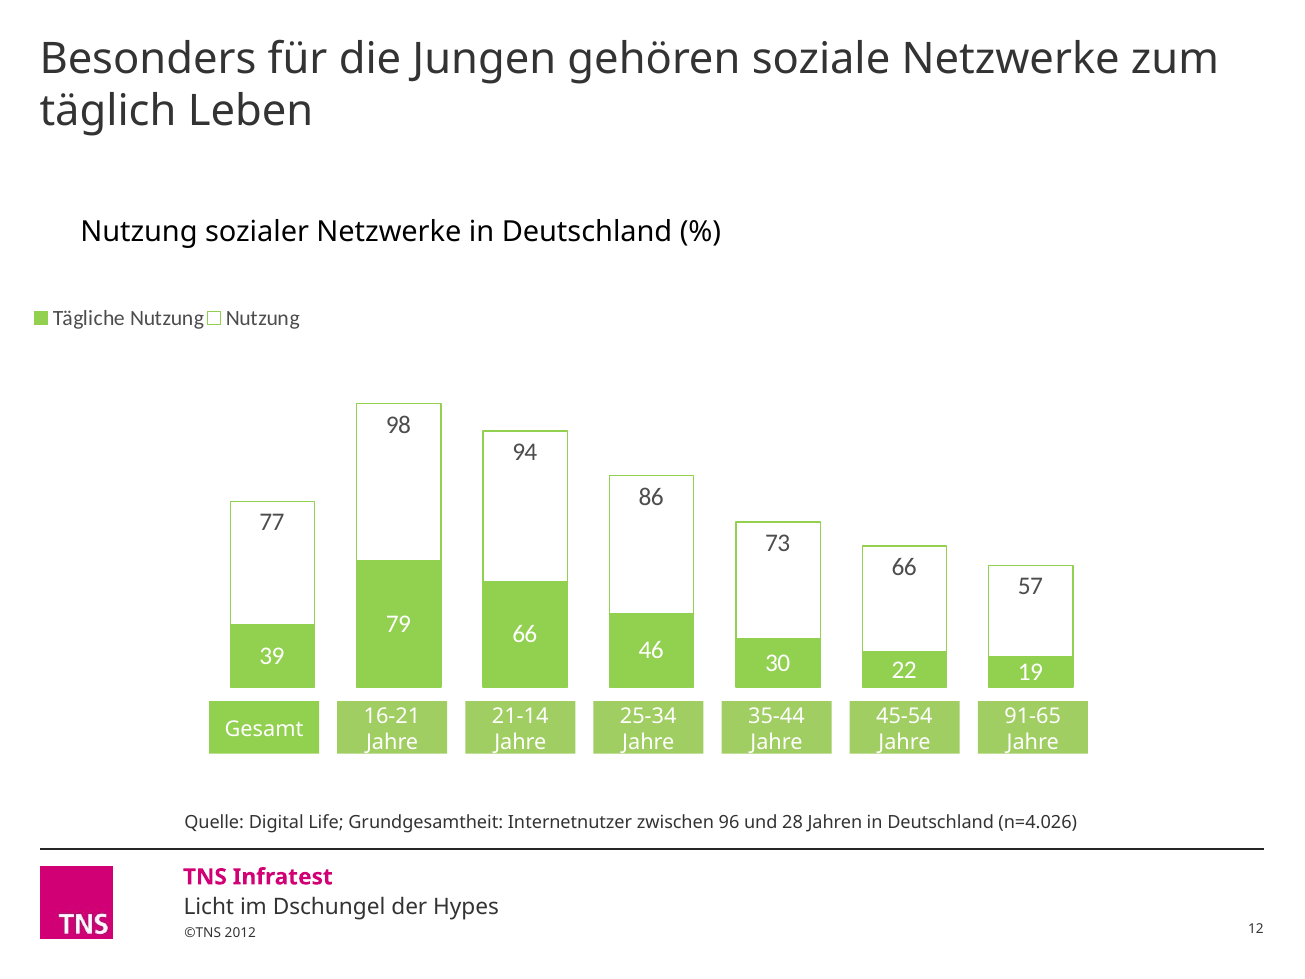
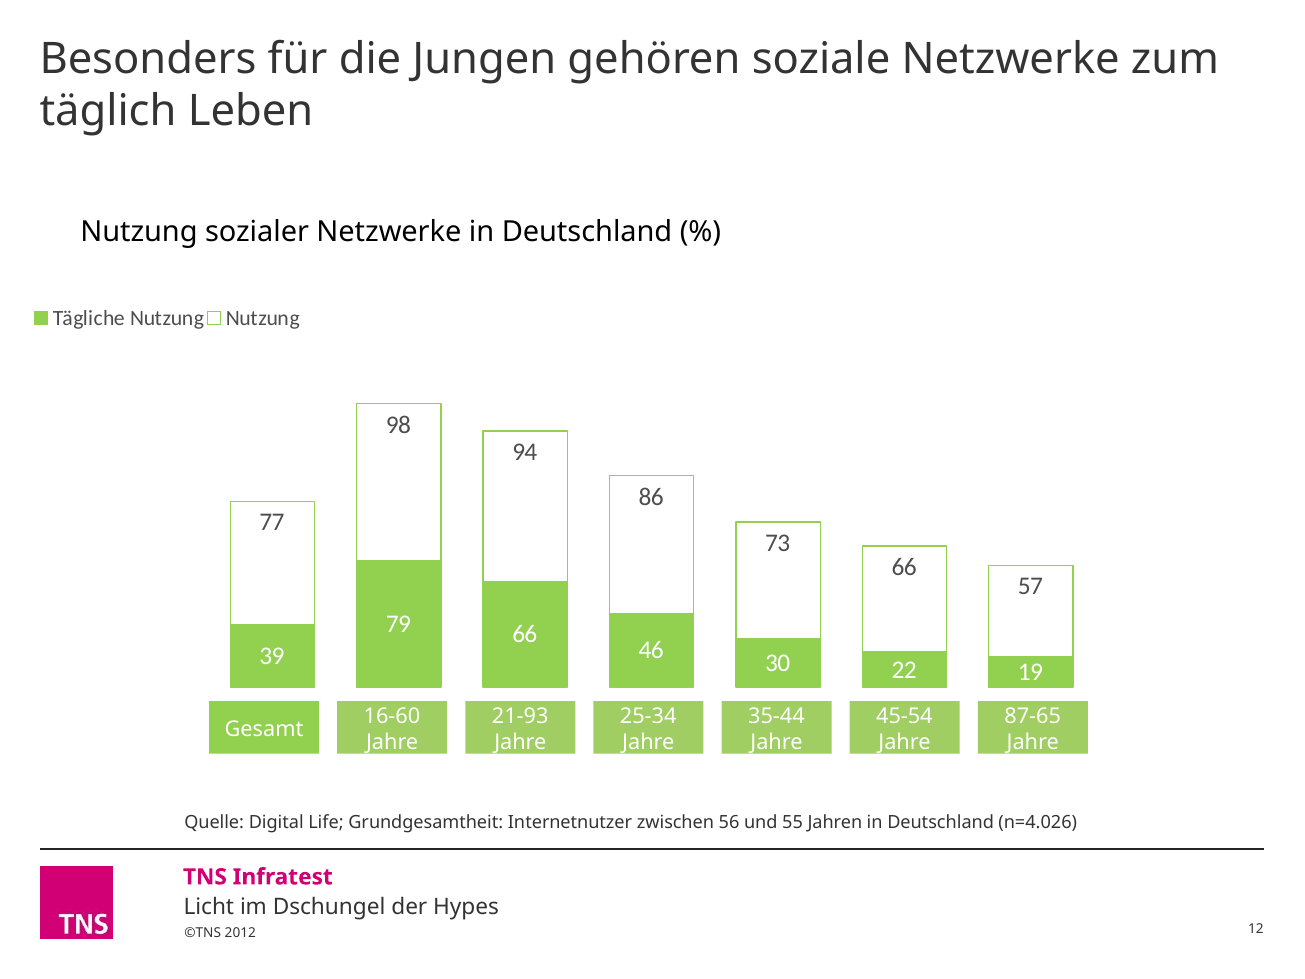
16-21: 16-21 -> 16-60
21-14: 21-14 -> 21-93
91-65: 91-65 -> 87-65
96: 96 -> 56
28: 28 -> 55
